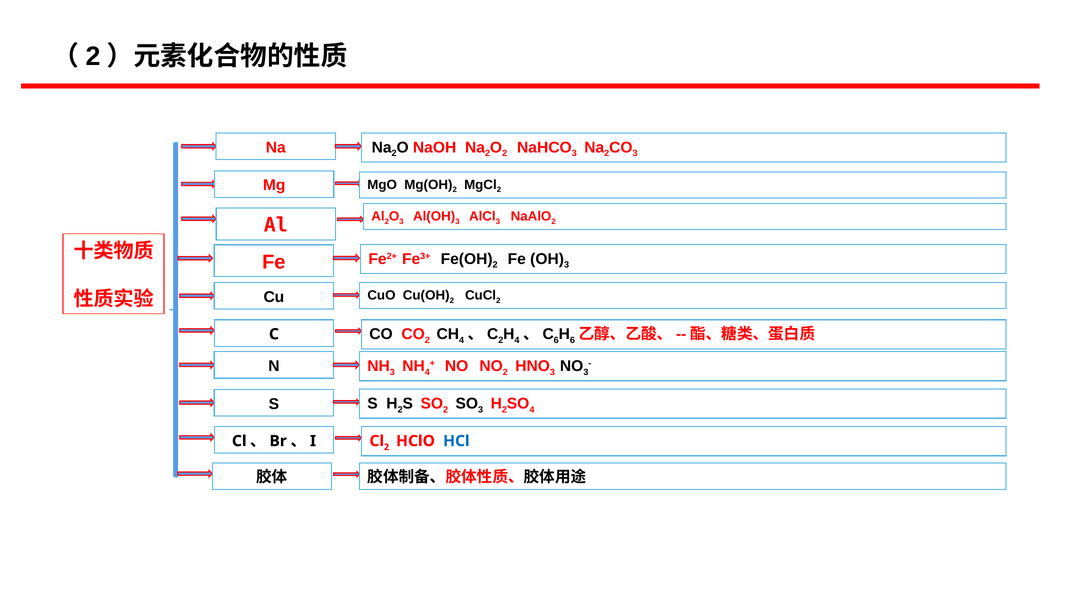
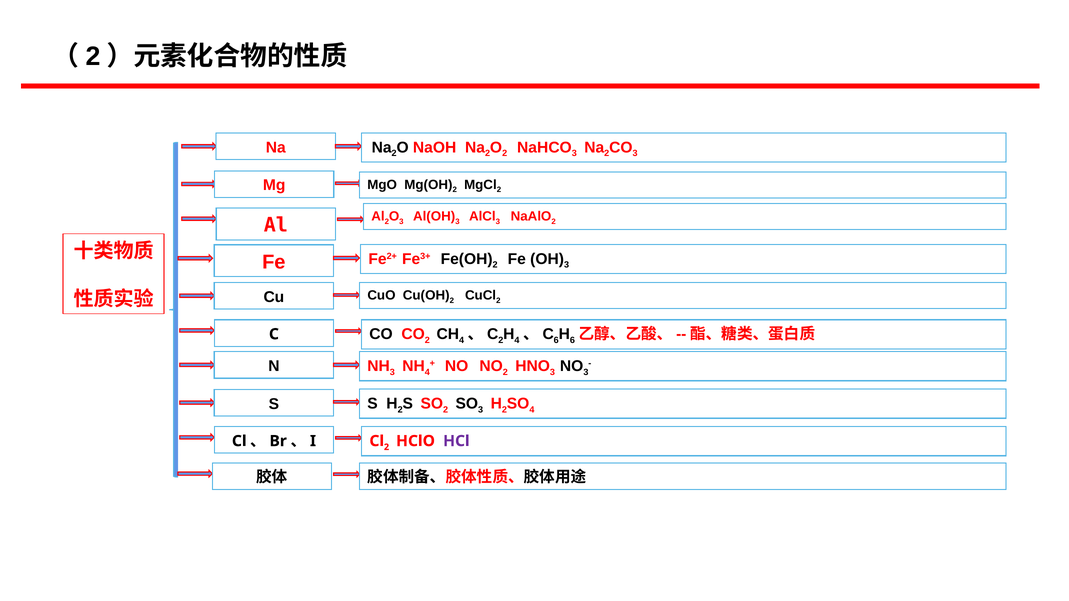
HCl colour: blue -> purple
